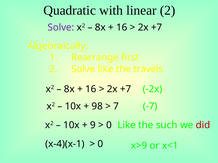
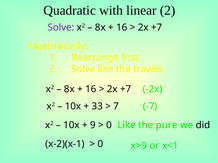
98: 98 -> 33
such: such -> pure
did colour: red -> black
x-4)(x-1: x-4)(x-1 -> x-2)(x-1
